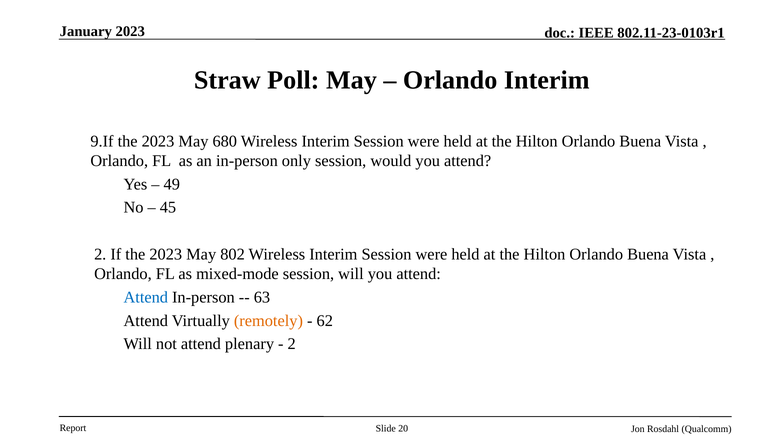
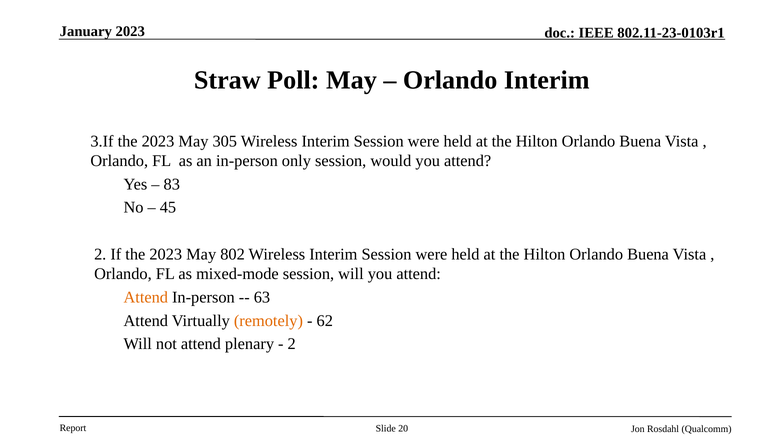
9.If: 9.If -> 3.If
680: 680 -> 305
49: 49 -> 83
Attend at (146, 297) colour: blue -> orange
